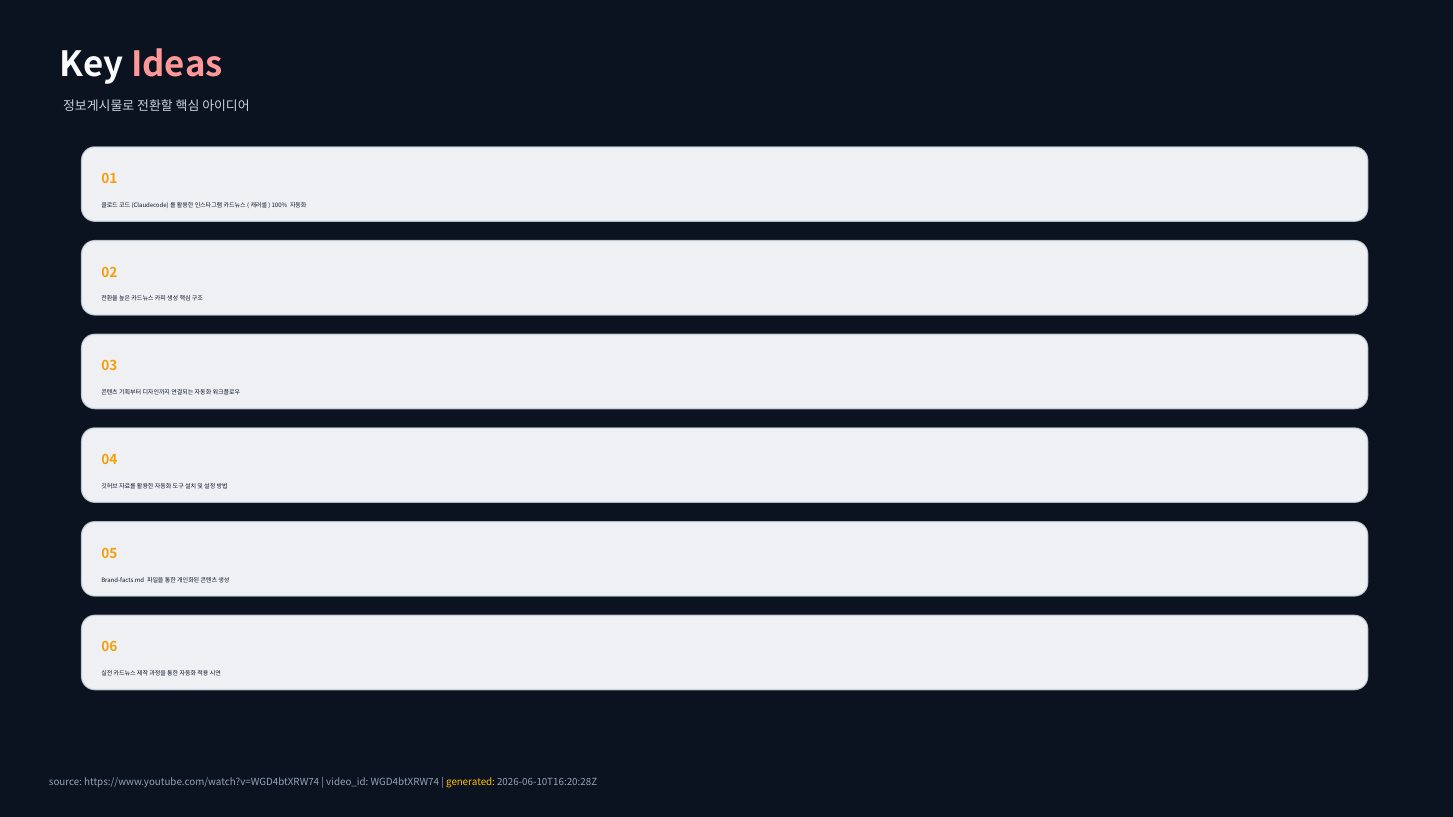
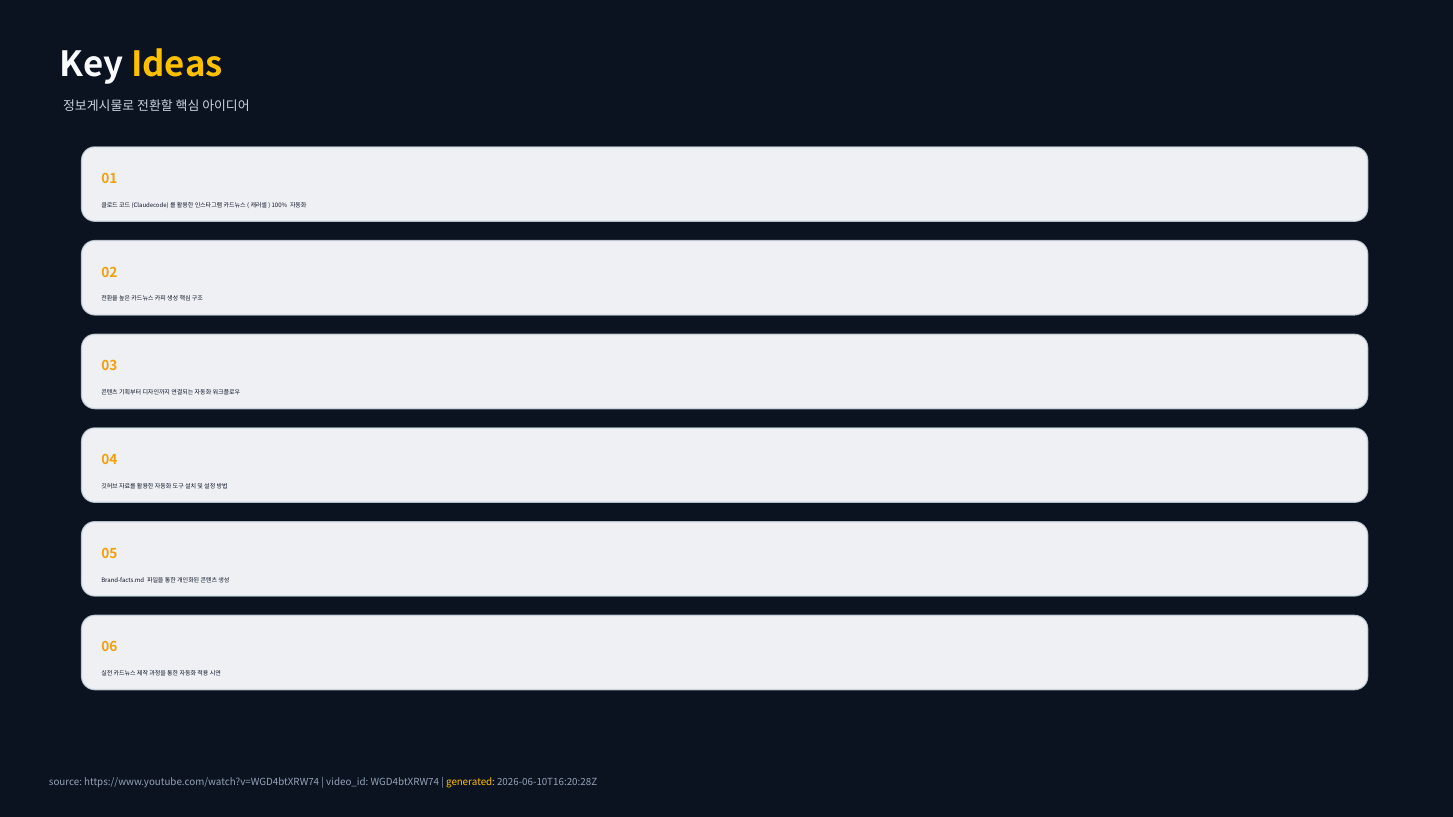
Ideas colour: pink -> yellow
